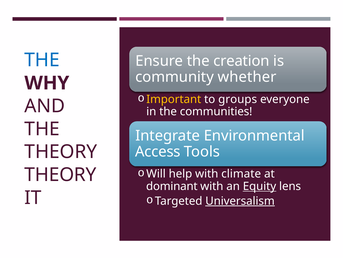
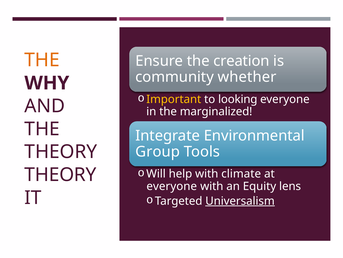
THE at (42, 60) colour: blue -> orange
groups: groups -> looking
communities: communities -> marginalized
Access: Access -> Group
dominant at (172, 186): dominant -> everyone
Equity underline: present -> none
